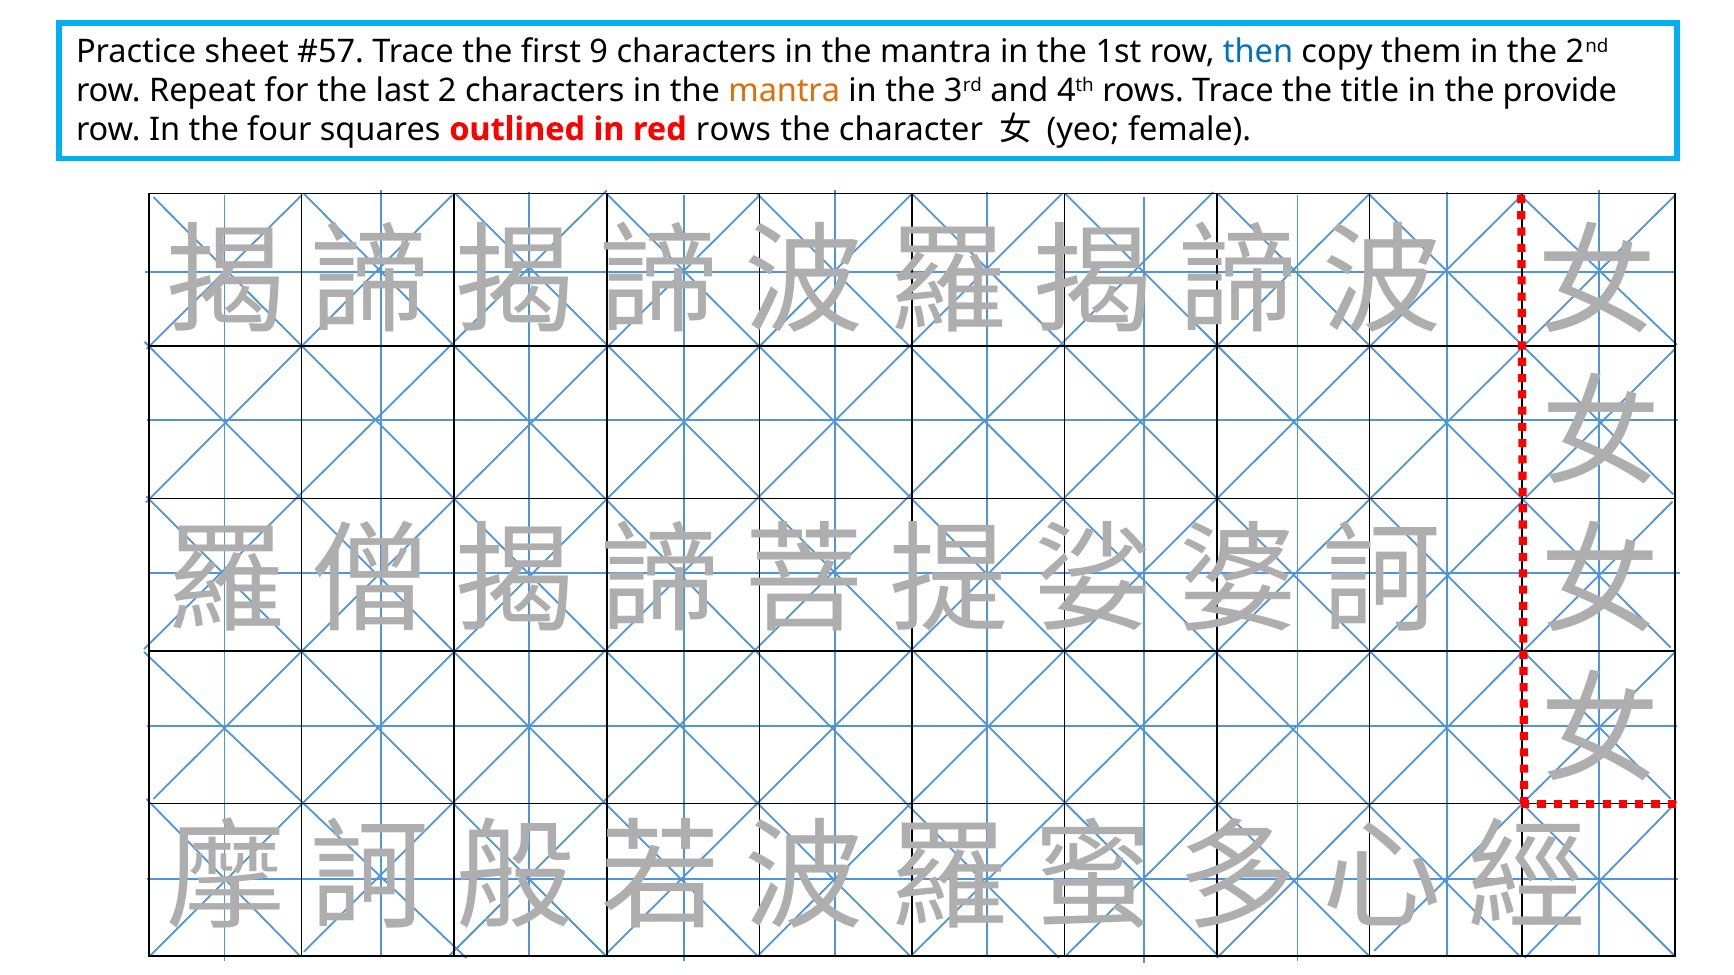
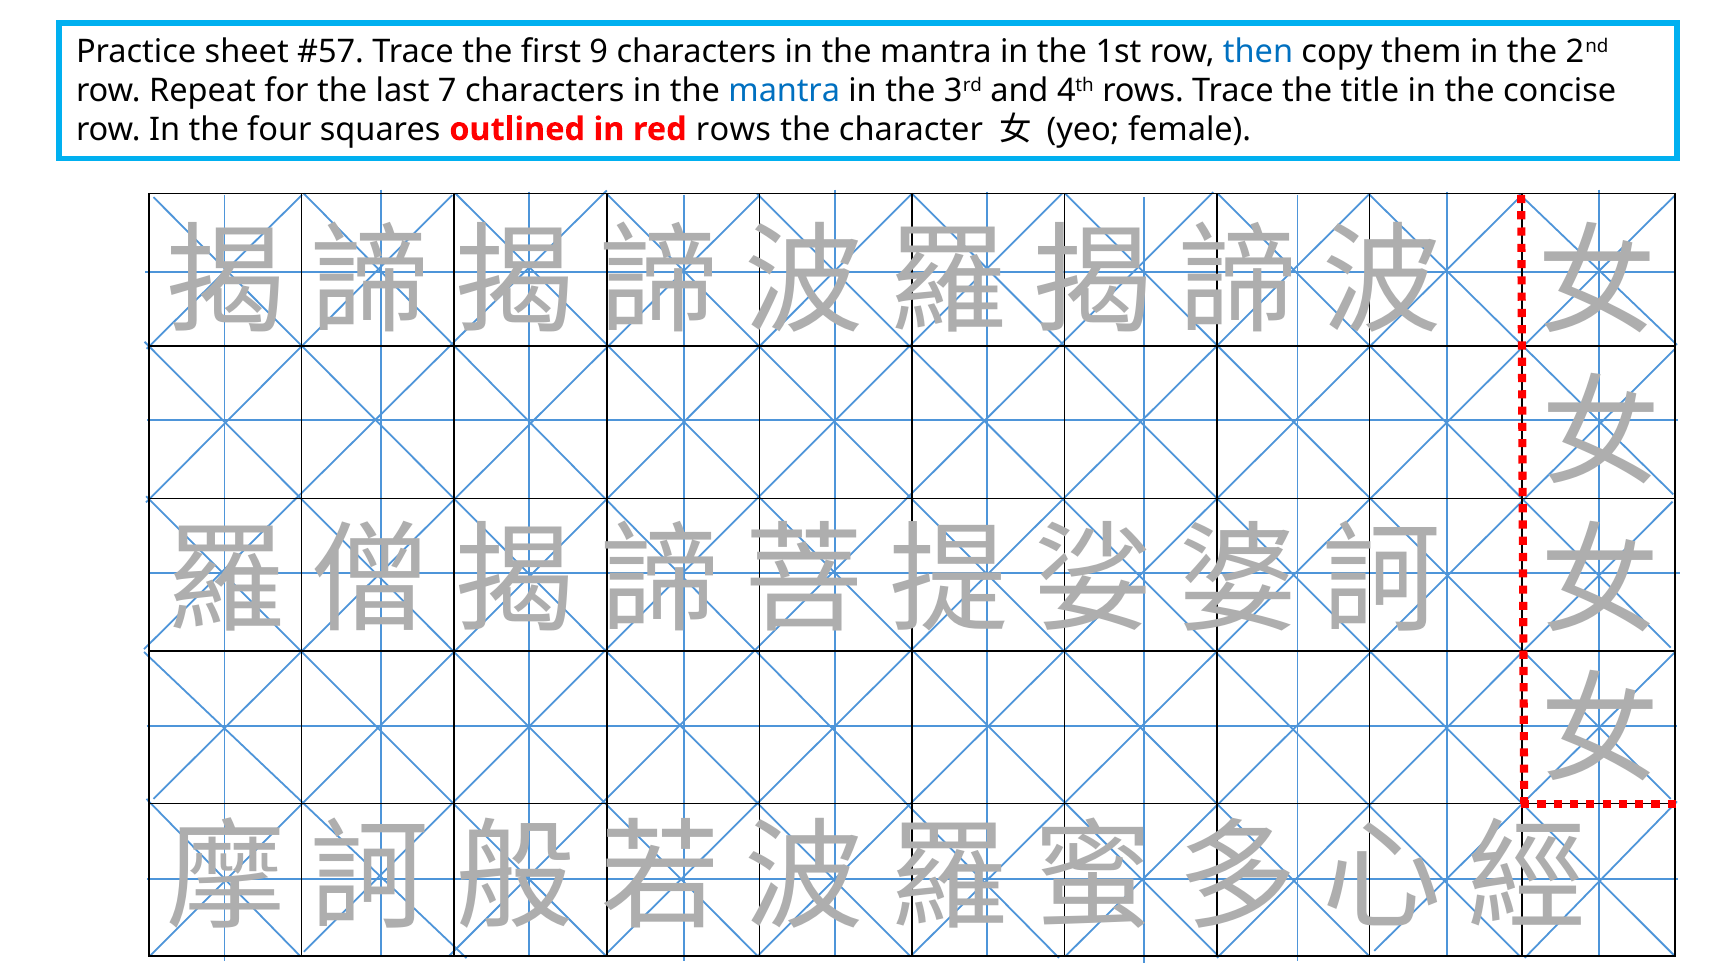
2: 2 -> 7
mantra at (784, 90) colour: orange -> blue
provide: provide -> concise
